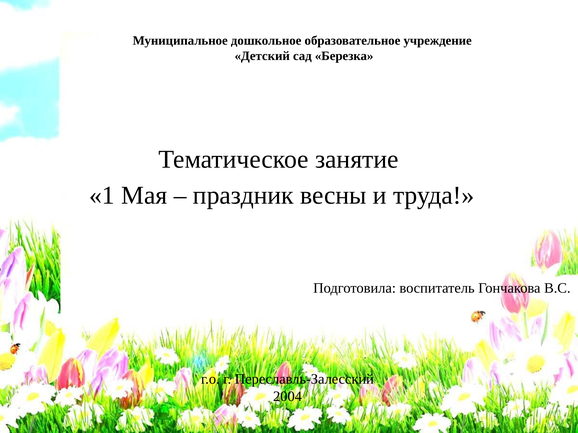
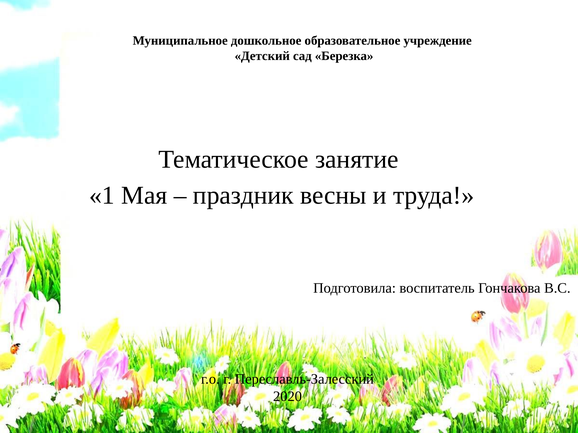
2004: 2004 -> 2020
